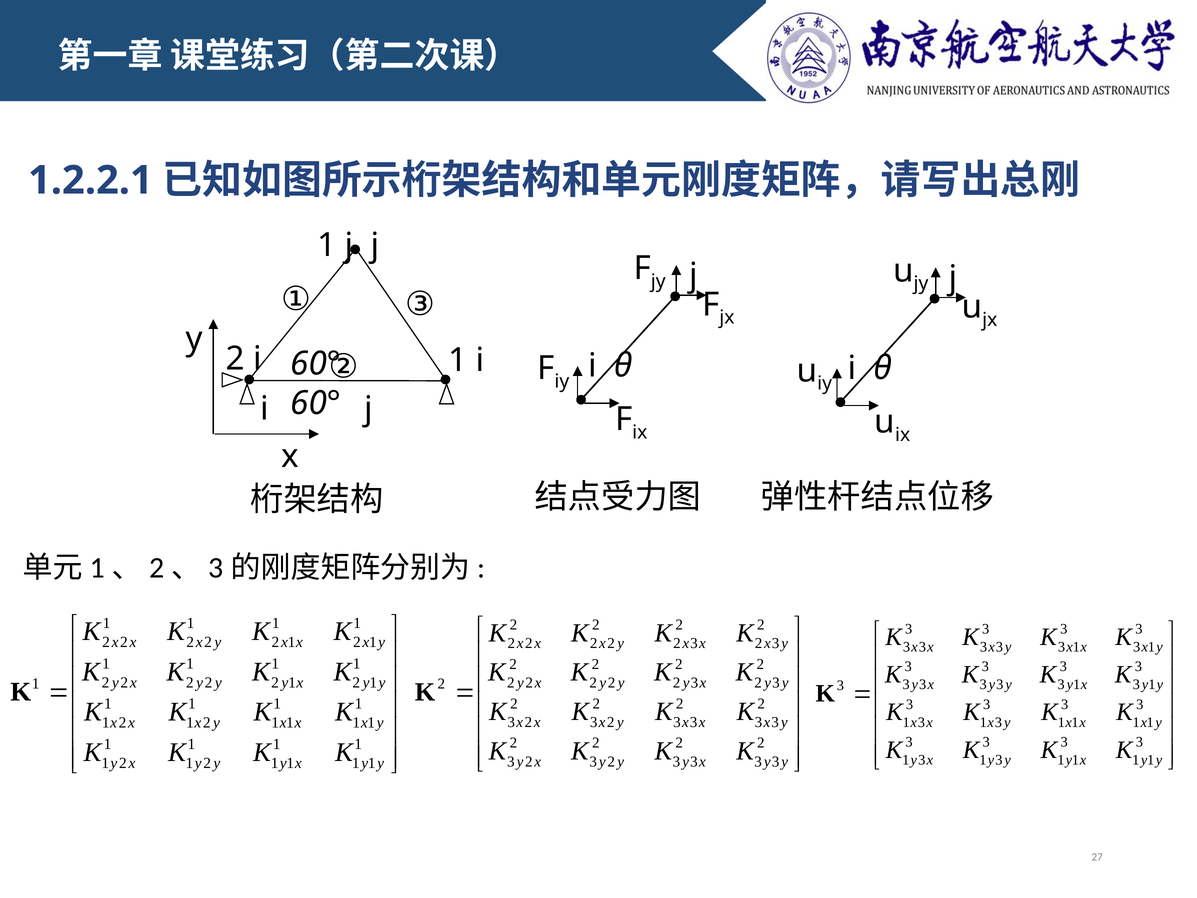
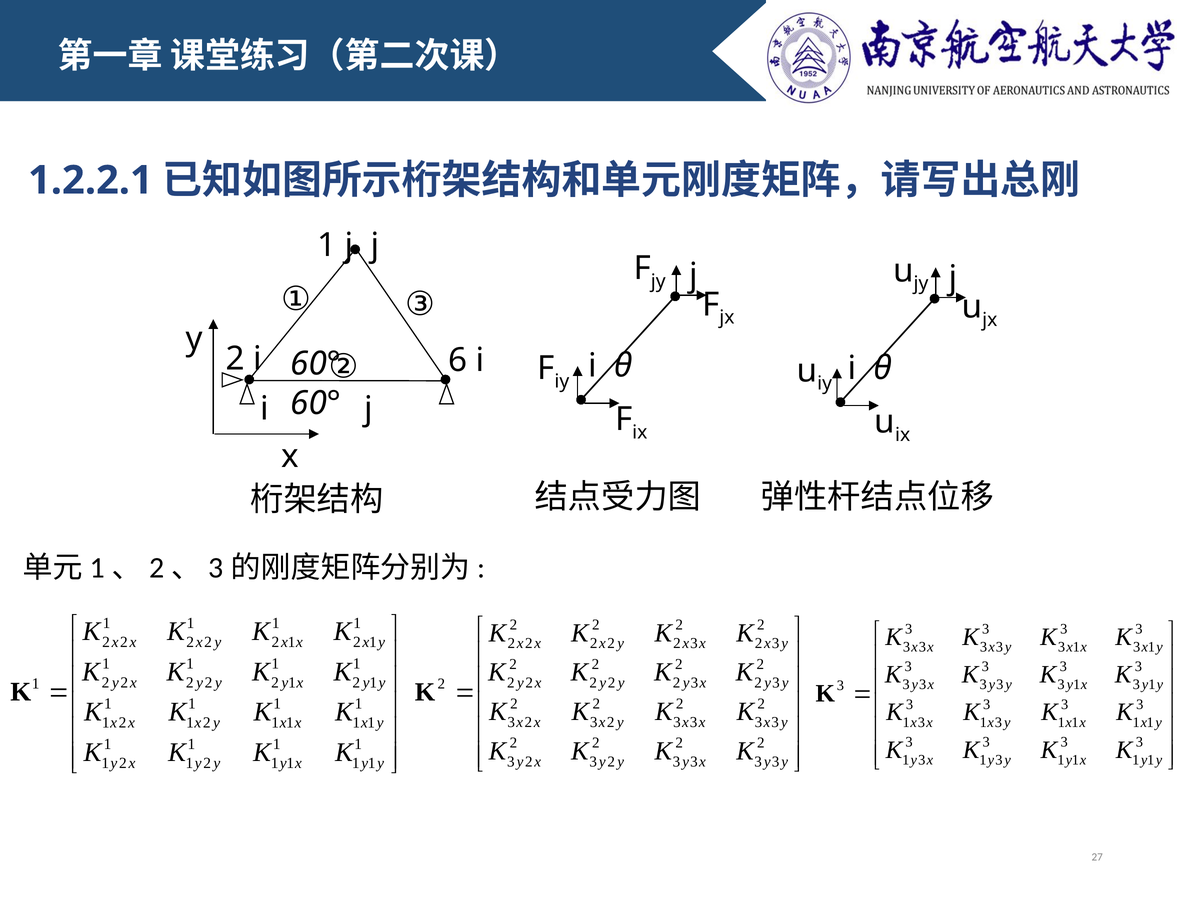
2 i 1: 1 -> 6
